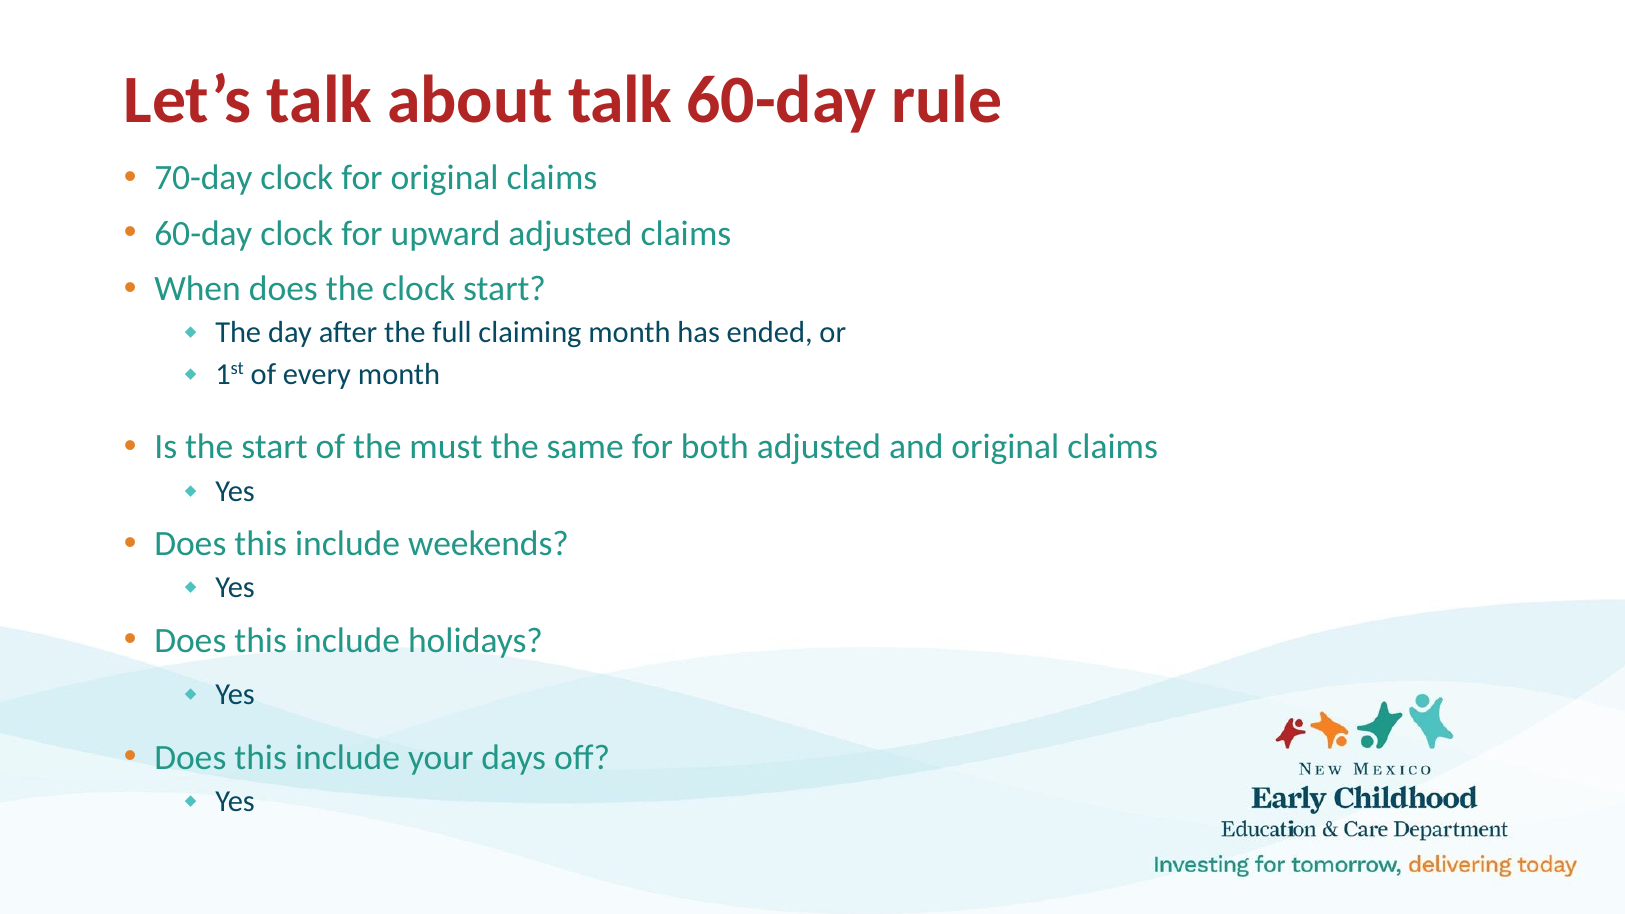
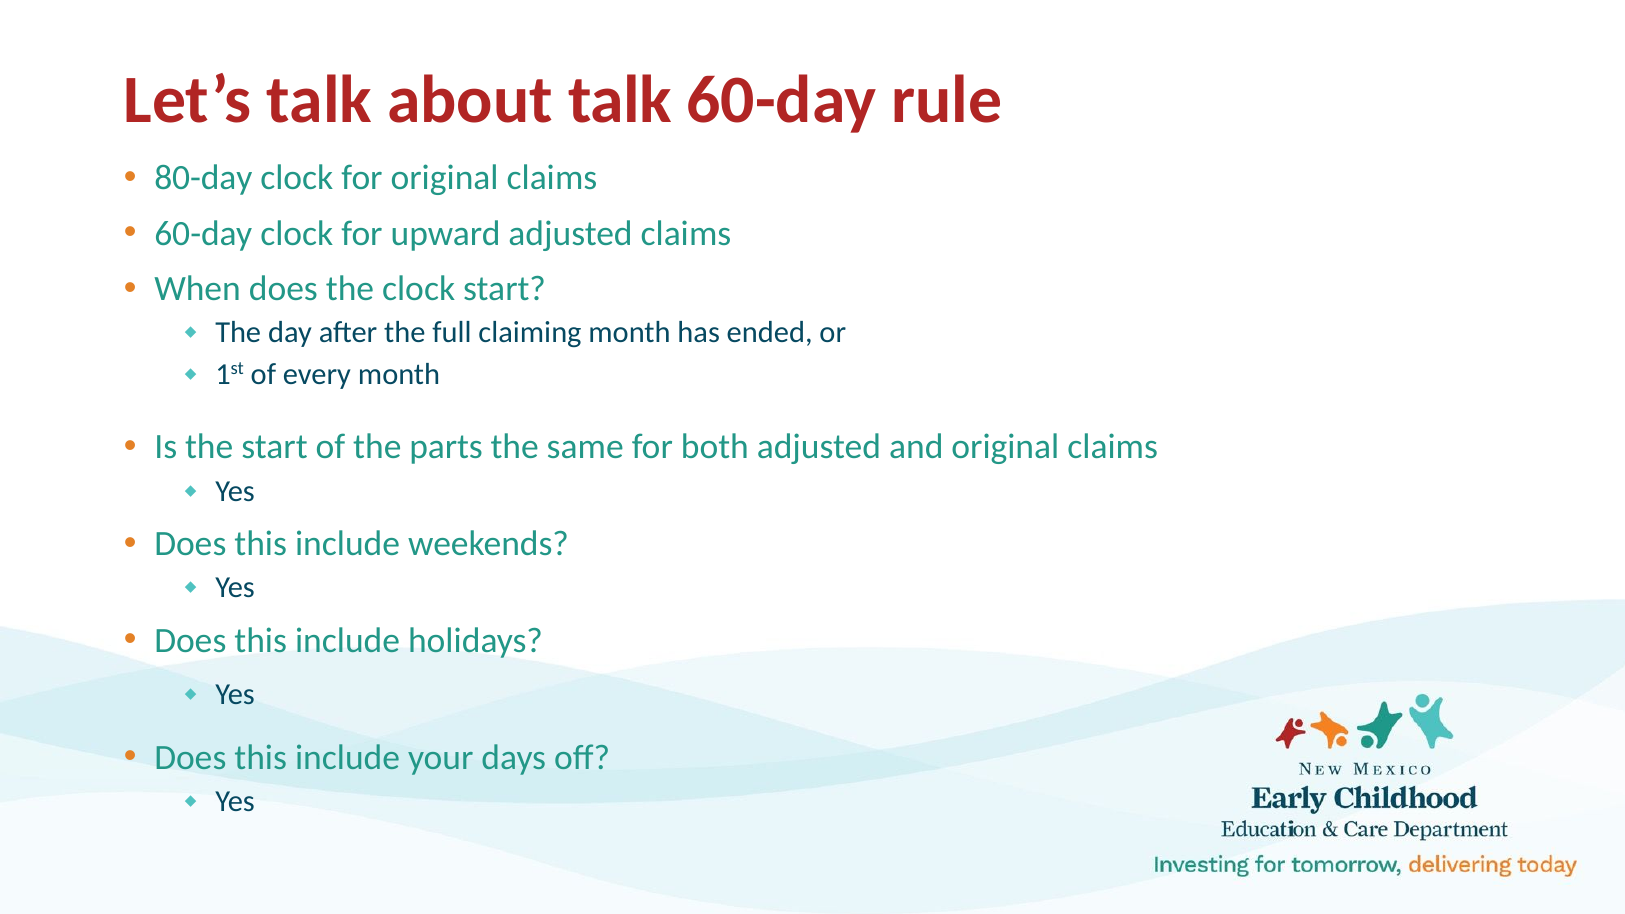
70-day: 70-day -> 80-day
must: must -> parts
